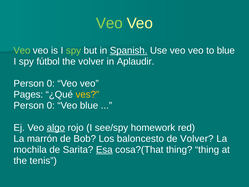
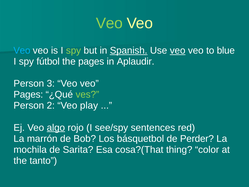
Veo at (22, 50) colour: light green -> light blue
veo at (178, 50) underline: none -> present
the volver: volver -> pages
0 at (51, 83): 0 -> 3
ves colour: yellow -> light green
0 at (51, 105): 0 -> 2
Veo blue: blue -> play
homework: homework -> sentences
baloncesto: baloncesto -> básquetbol
de Volver: Volver -> Perder
Esa underline: present -> none
thing thing: thing -> color
tenis: tenis -> tanto
